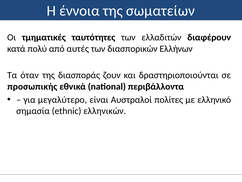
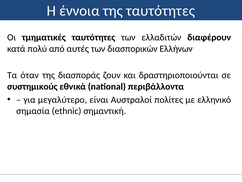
της σωματείων: σωματείων -> ταυτότητες
προσωπικής: προσωπικής -> συστημικούς
ελληνικών: ελληνικών -> σημαντική
